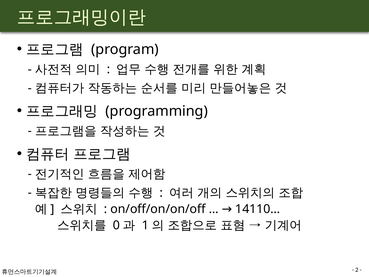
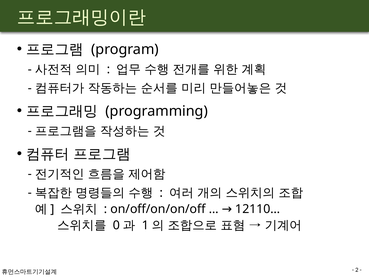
14110…: 14110… -> 12110…
